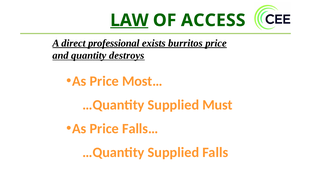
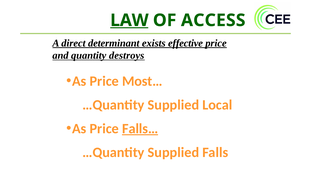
professional: professional -> determinant
burritos: burritos -> effective
Must: Must -> Local
Falls… underline: none -> present
